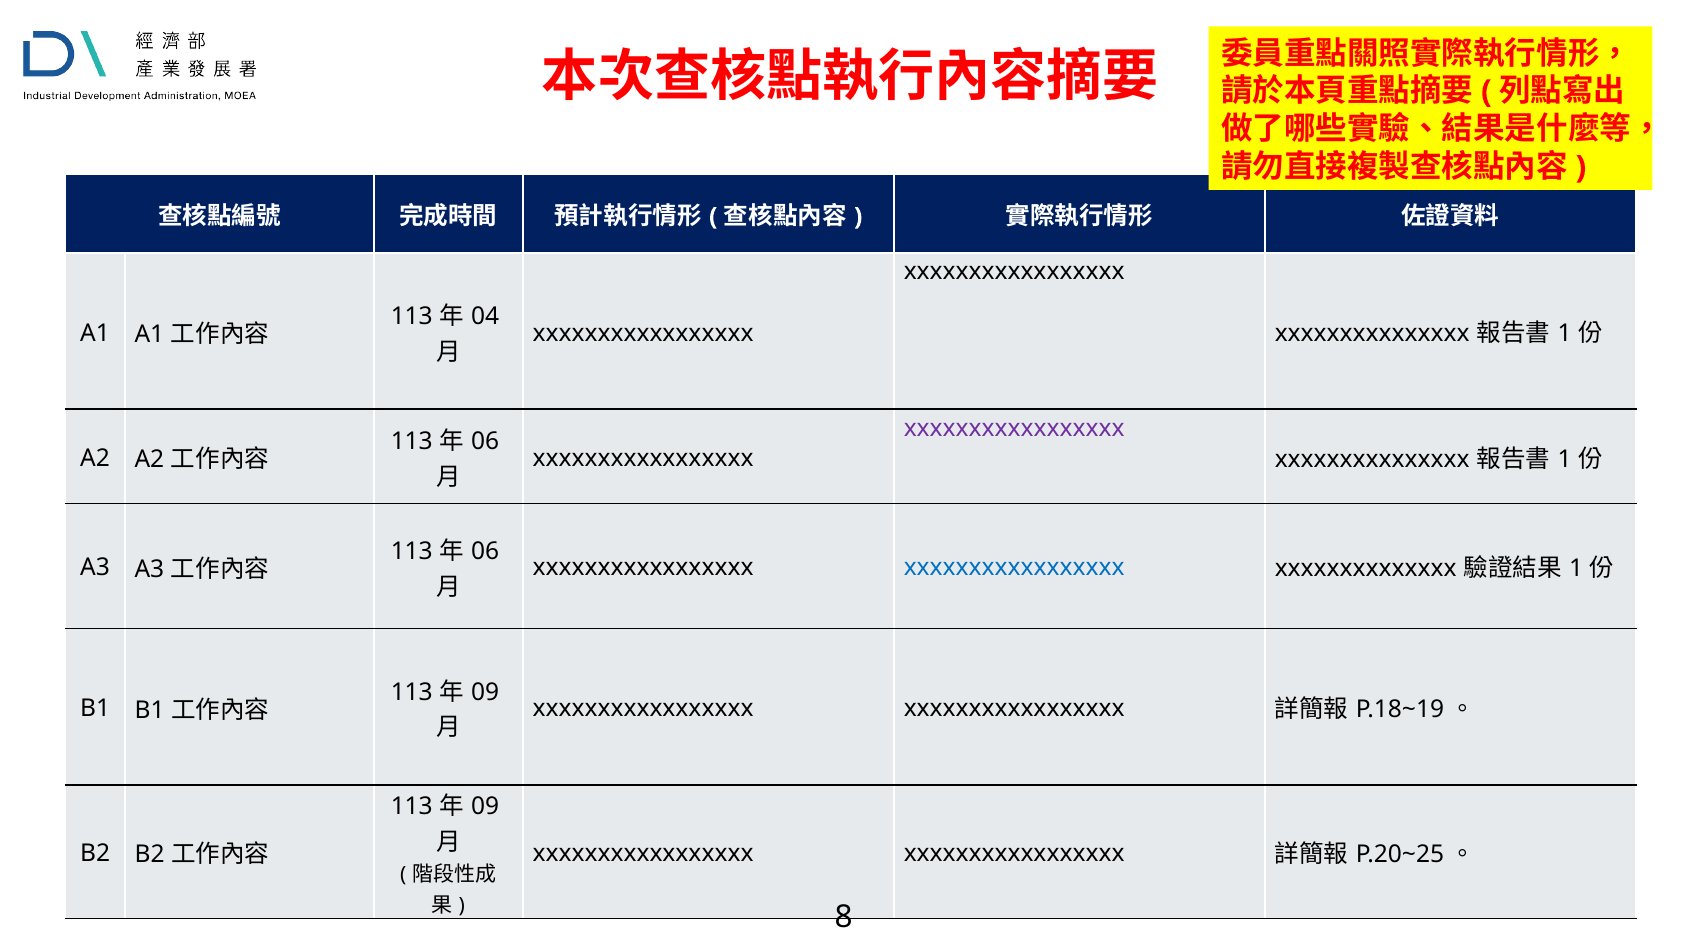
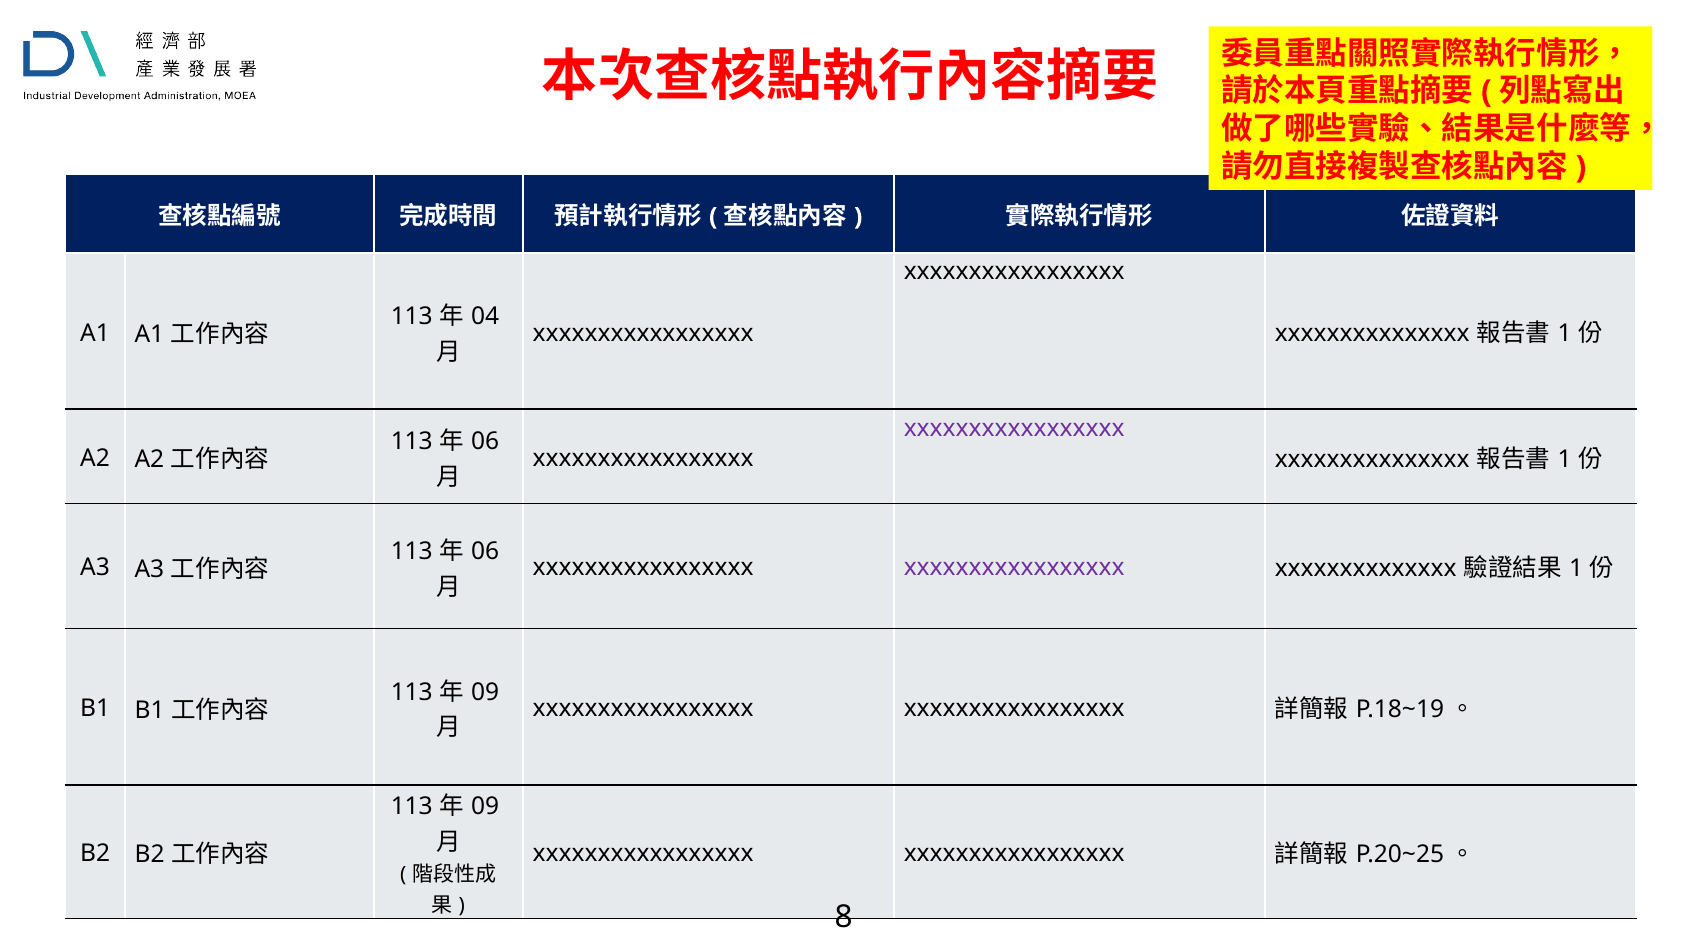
xxxxxxxxxxxxxxxxx at (1014, 568) colour: blue -> purple
